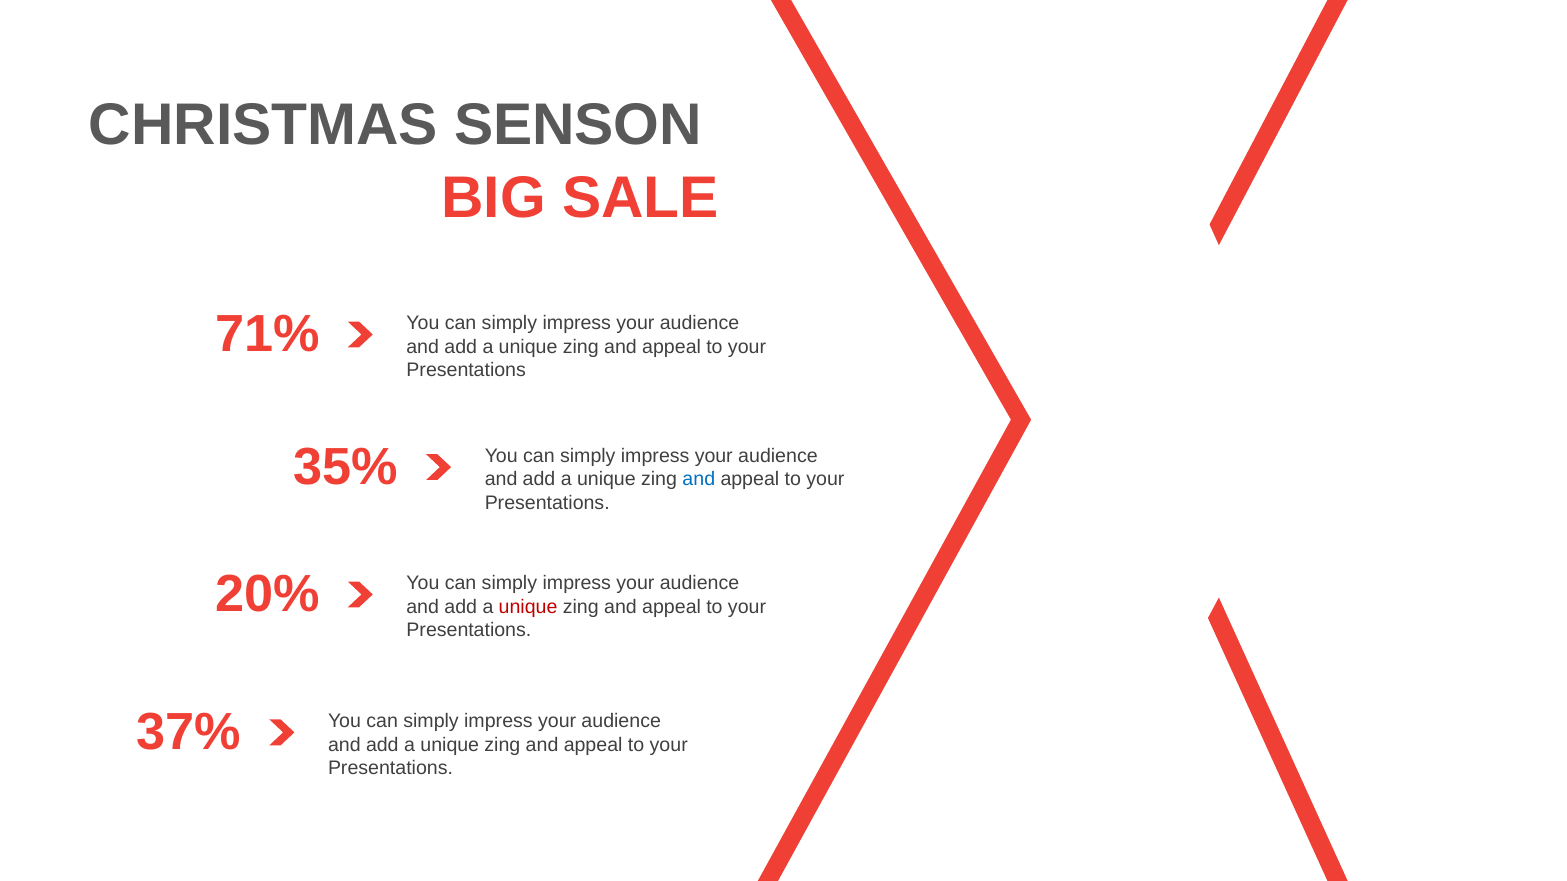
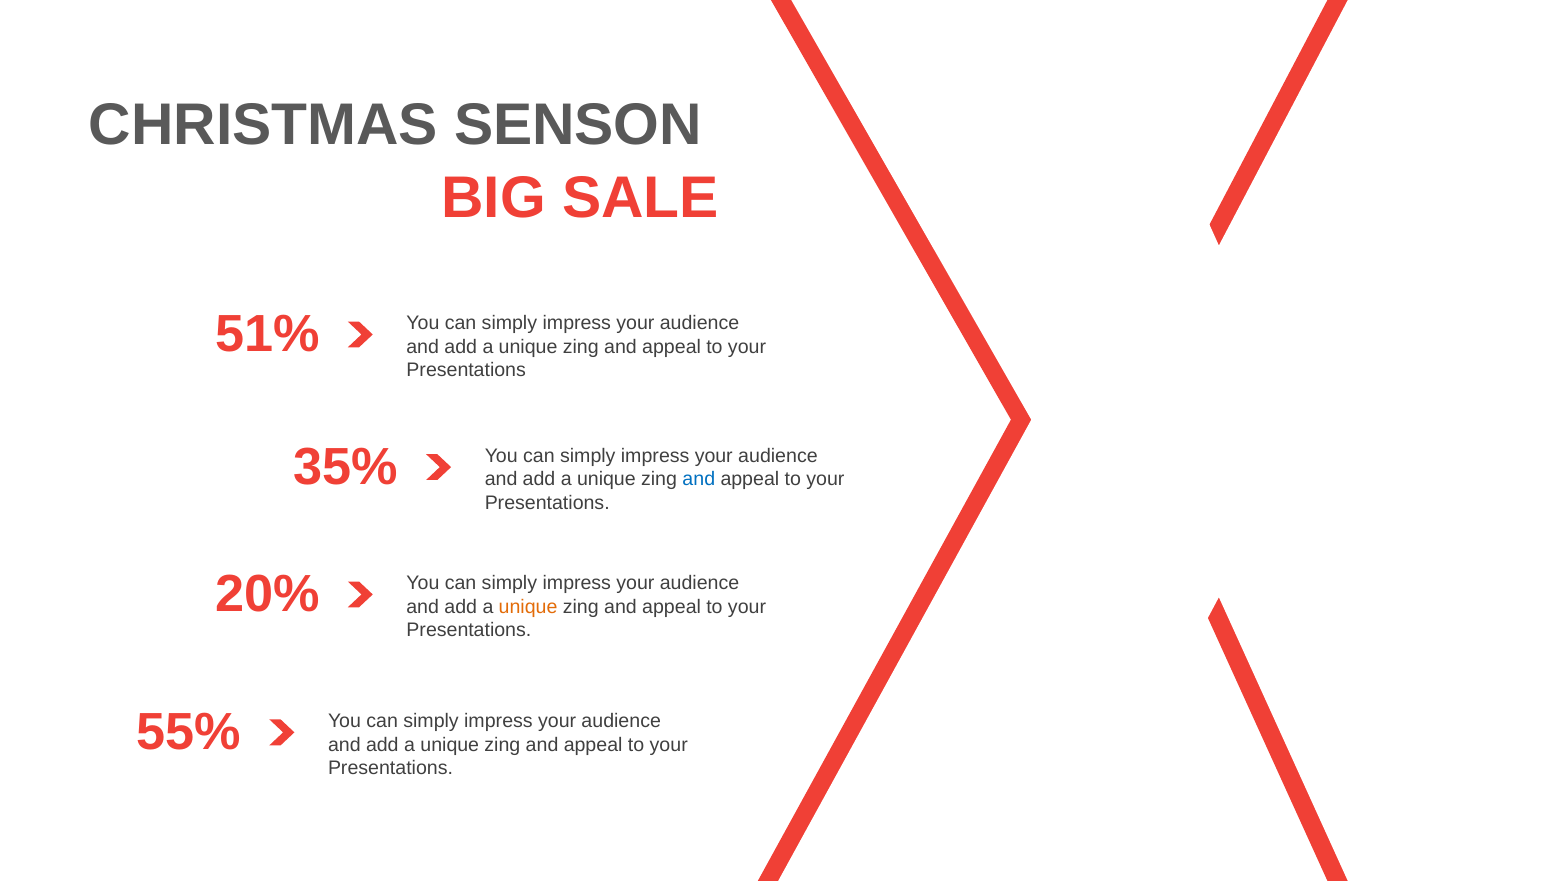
71%: 71% -> 51%
unique at (528, 607) colour: red -> orange
37%: 37% -> 55%
